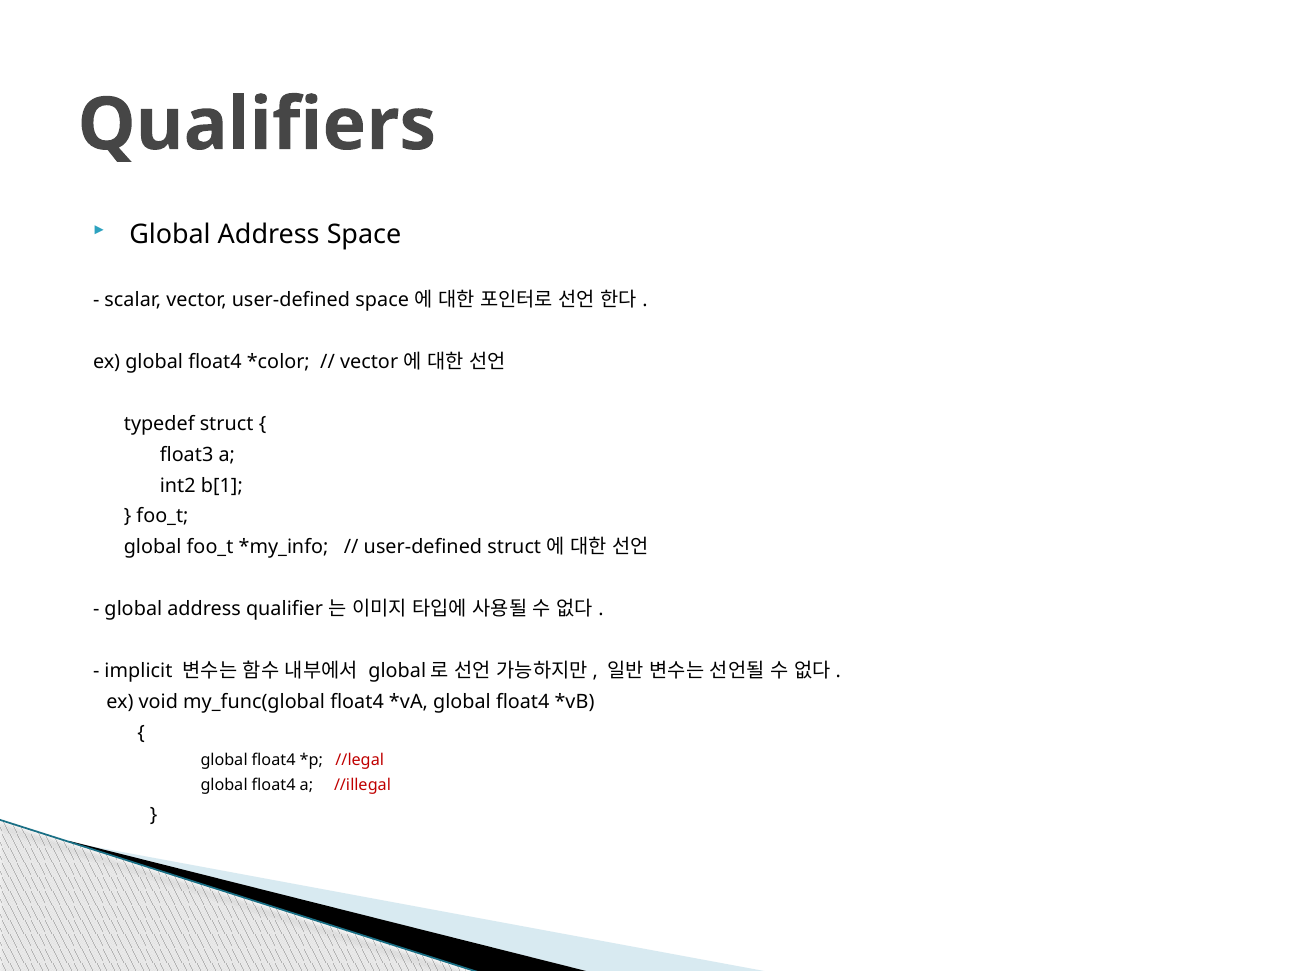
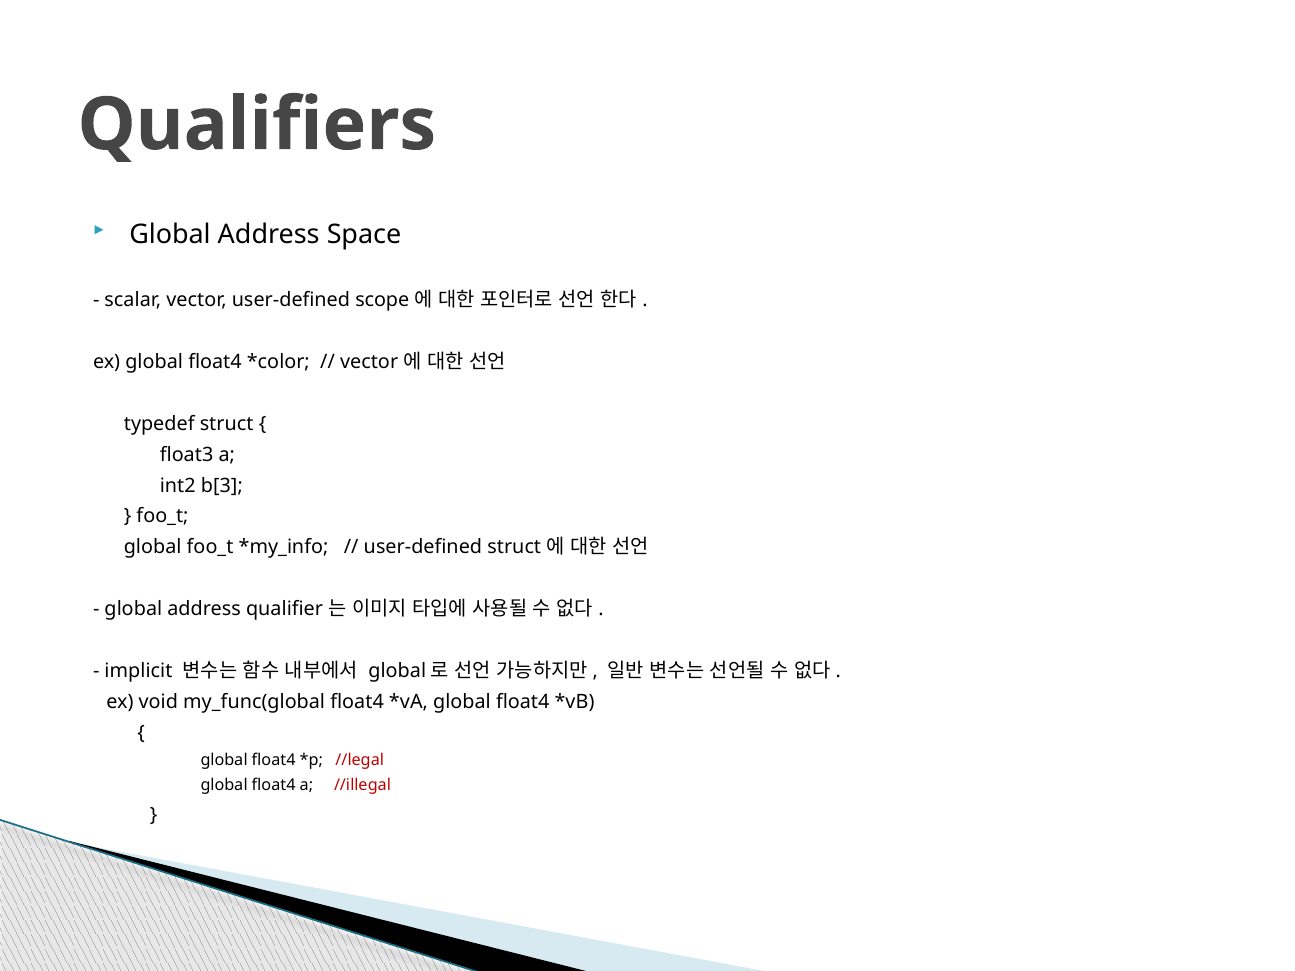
user-defined space: space -> scope
b[1: b[1 -> b[3
